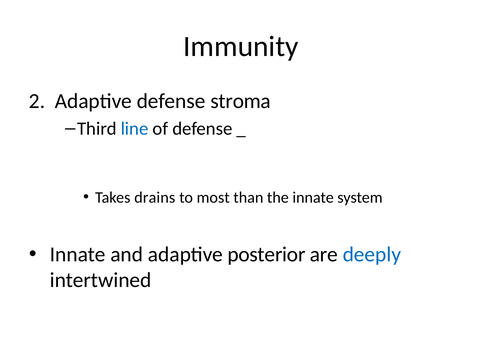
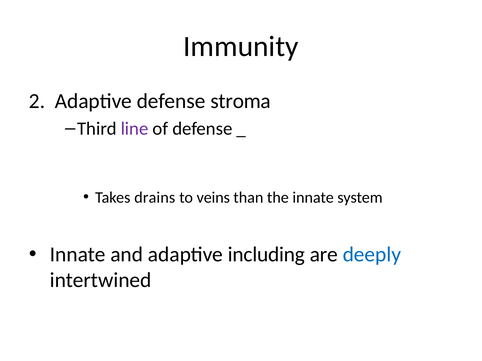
line colour: blue -> purple
most: most -> veins
posterior: posterior -> including
